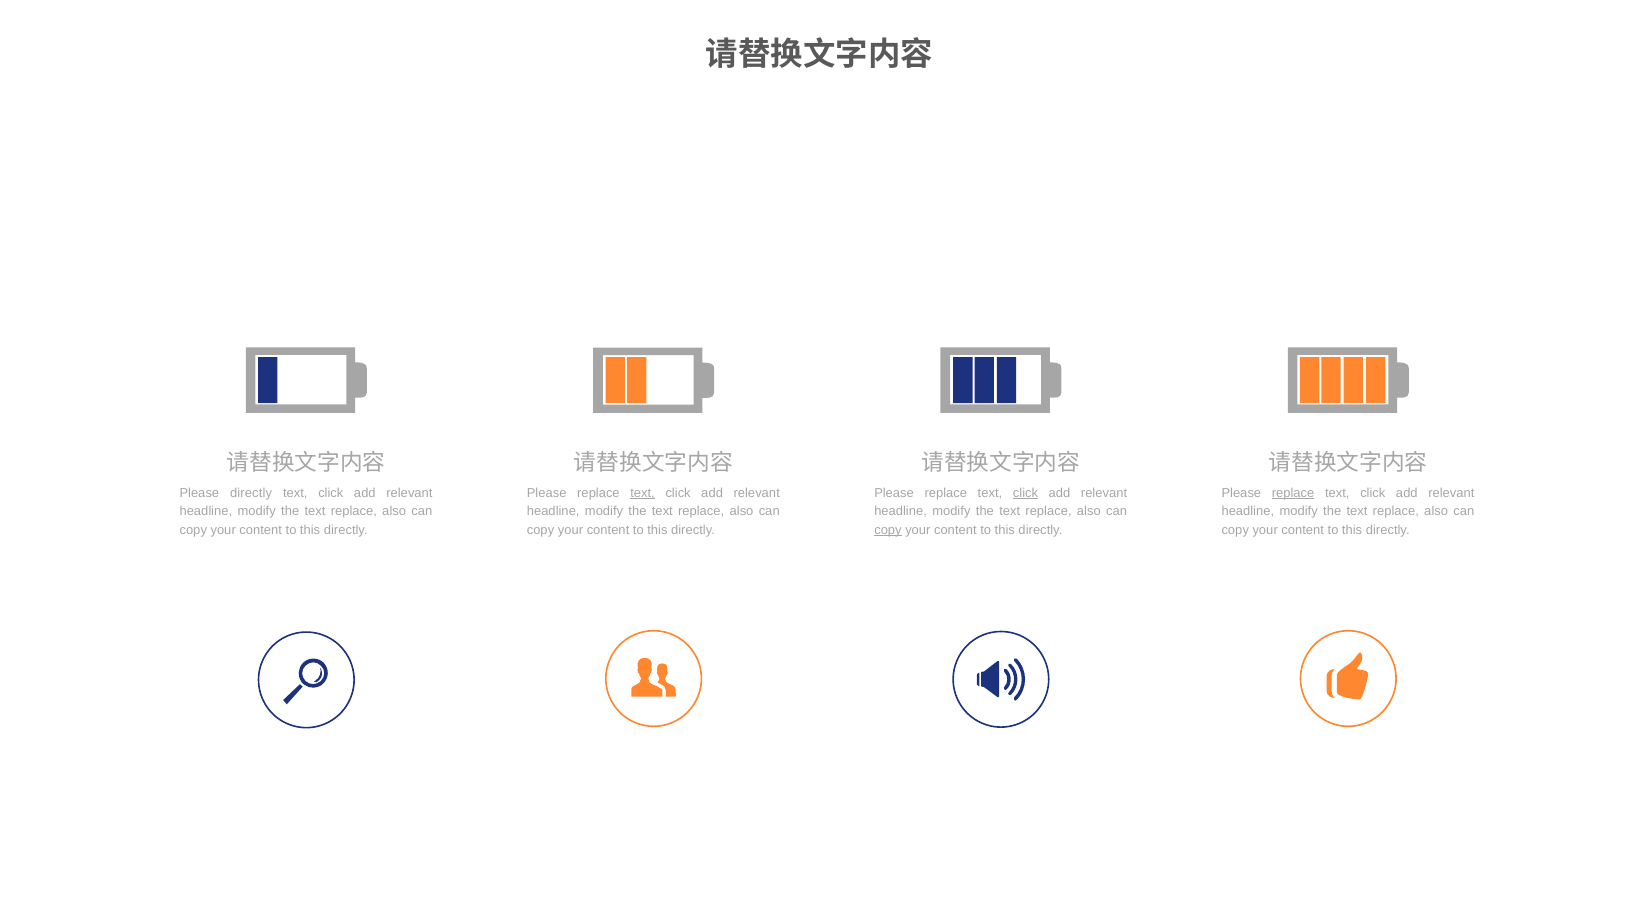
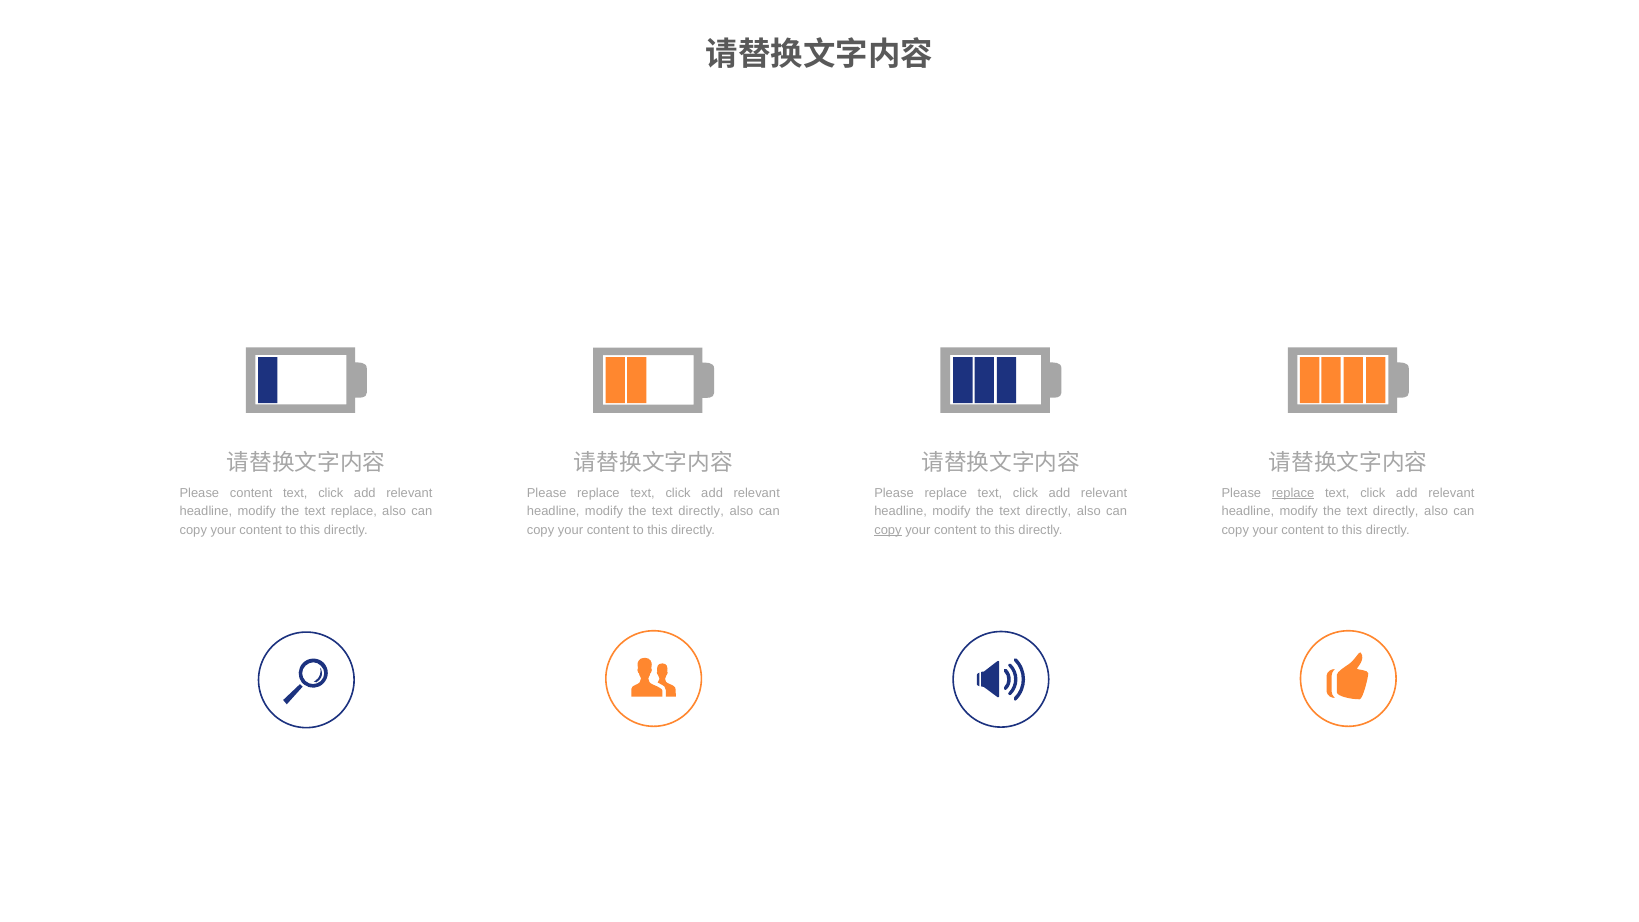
Please directly: directly -> content
text at (643, 493) underline: present -> none
click at (1026, 493) underline: present -> none
replace at (701, 511): replace -> directly
replace at (1049, 511): replace -> directly
replace at (1396, 511): replace -> directly
